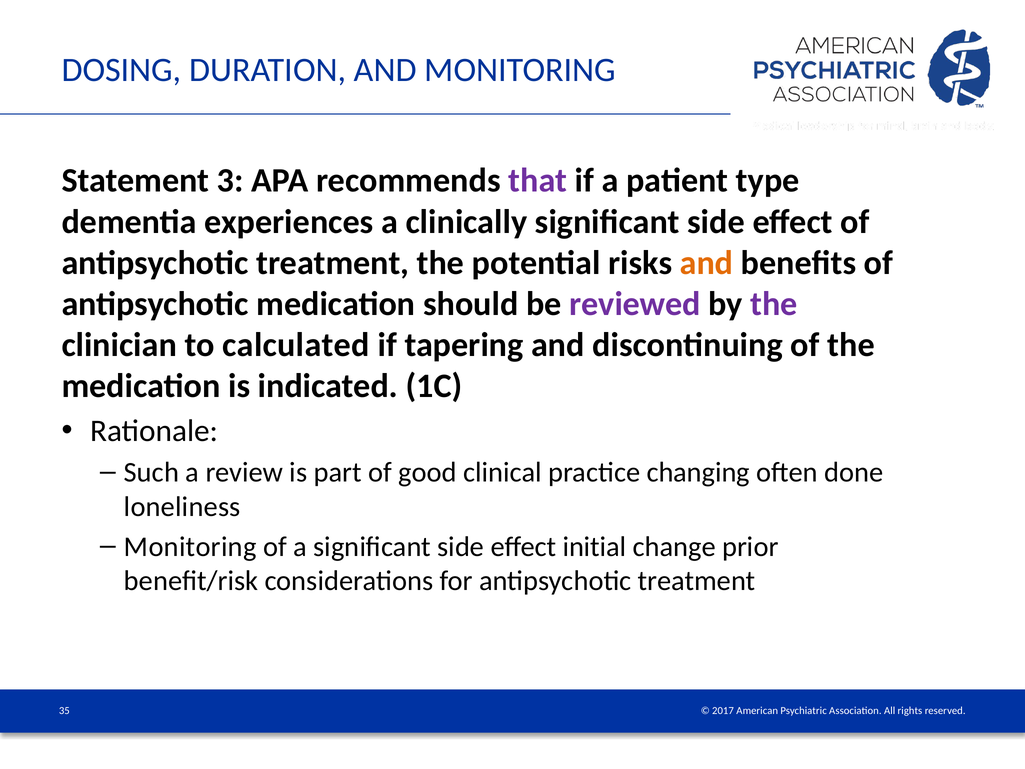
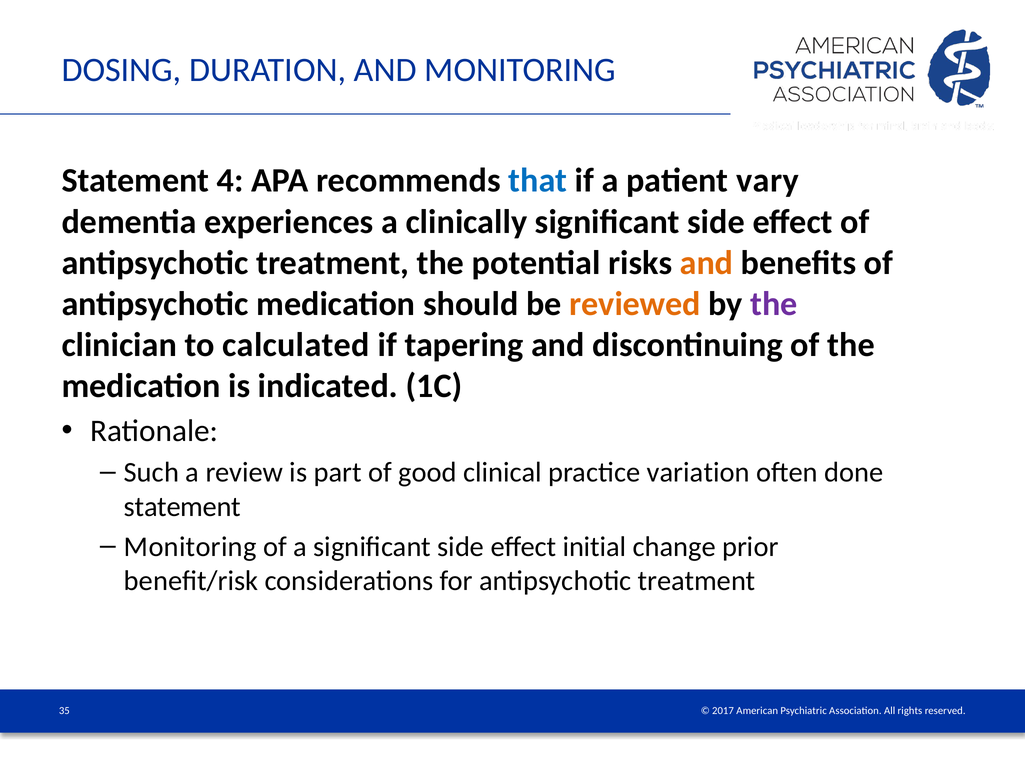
3: 3 -> 4
that colour: purple -> blue
type: type -> vary
reviewed colour: purple -> orange
changing: changing -> variation
loneliness at (182, 507): loneliness -> statement
